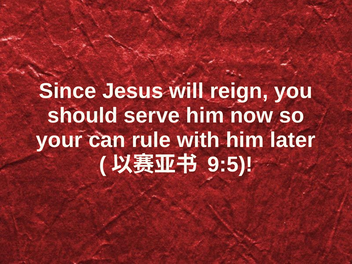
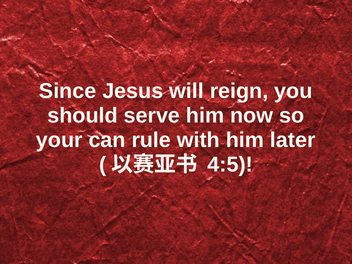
9:5: 9:5 -> 4:5
